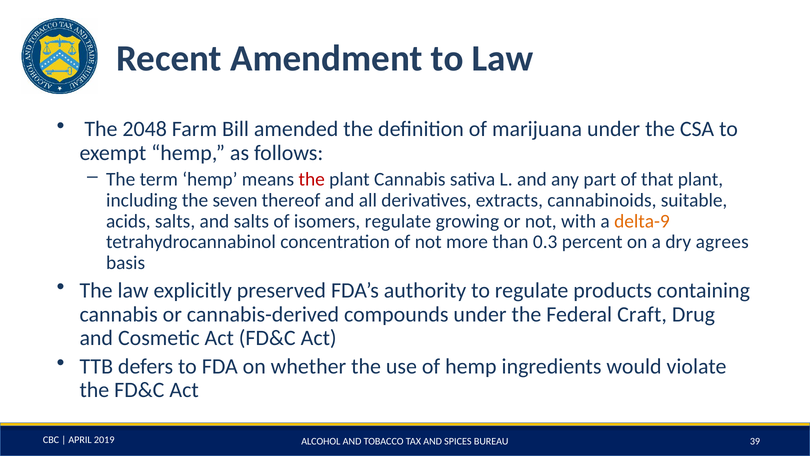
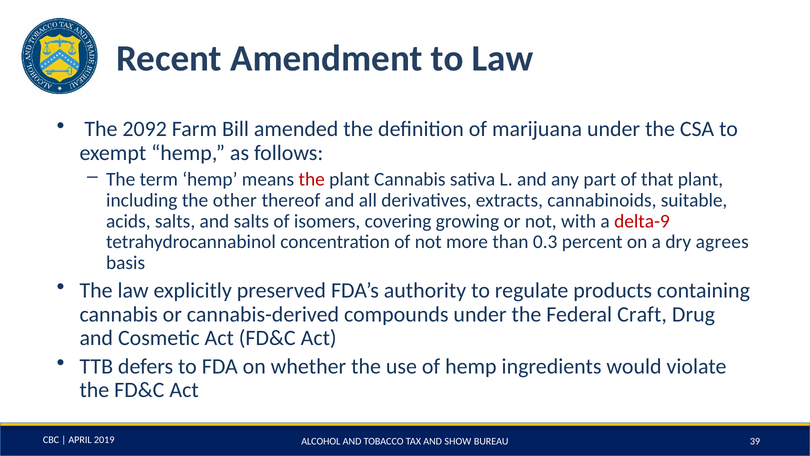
2048: 2048 -> 2092
seven: seven -> other
isomers regulate: regulate -> covering
delta-9 colour: orange -> red
SPICES: SPICES -> SHOW
